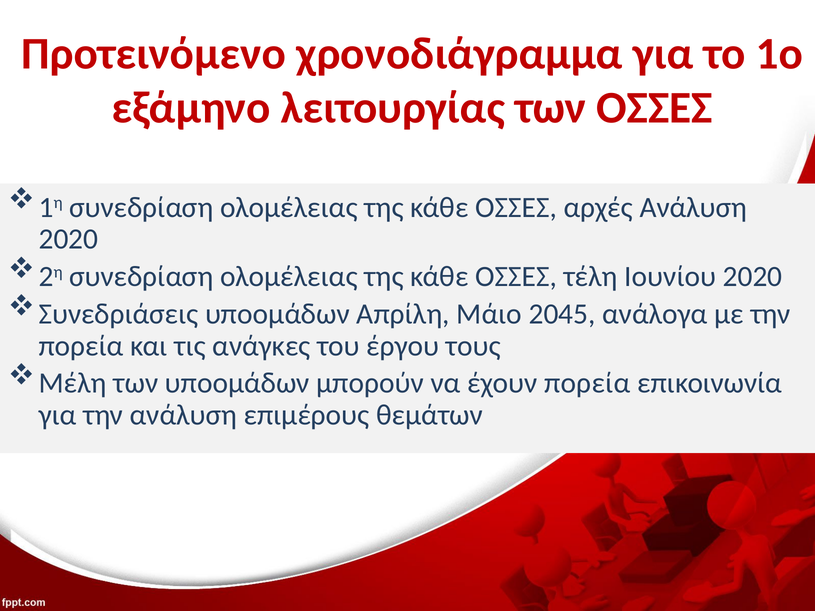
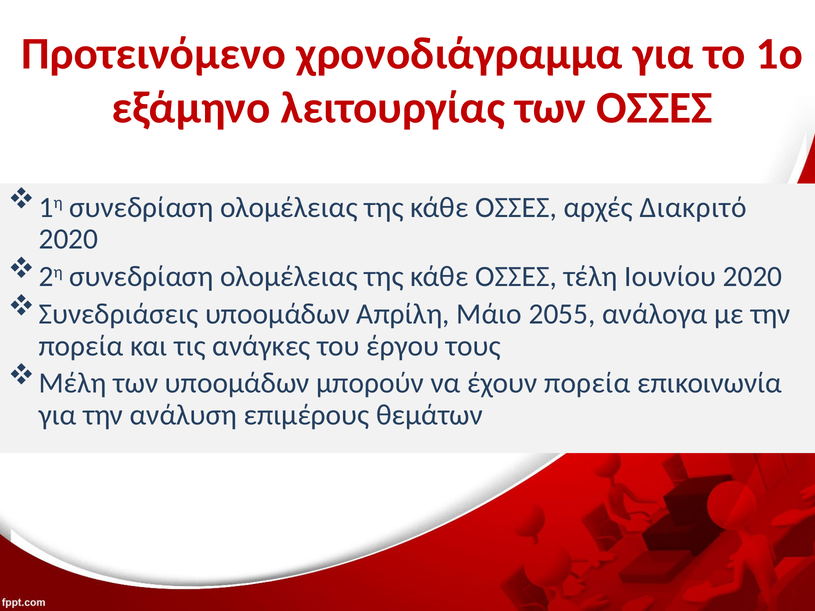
αρχές Ανάλυση: Ανάλυση -> Διακριτό
2045: 2045 -> 2055
